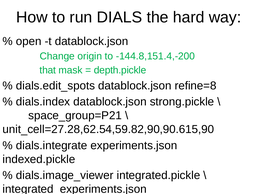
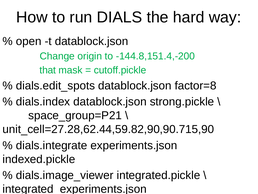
depth.pickle: depth.pickle -> cutoff.pickle
refine=8: refine=8 -> factor=8
unit_cell=27.28,62.54,59.82,90,90.615,90: unit_cell=27.28,62.54,59.82,90,90.615,90 -> unit_cell=27.28,62.44,59.82,90,90.715,90
